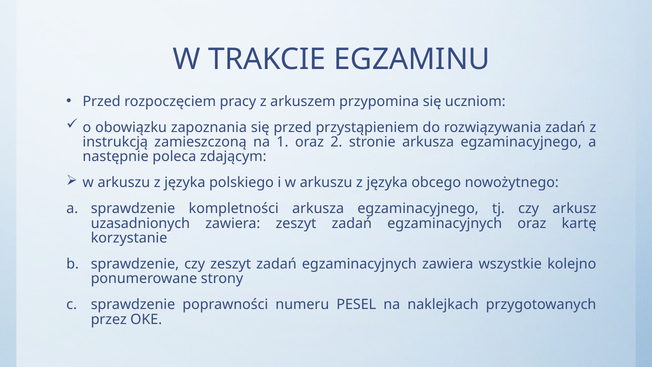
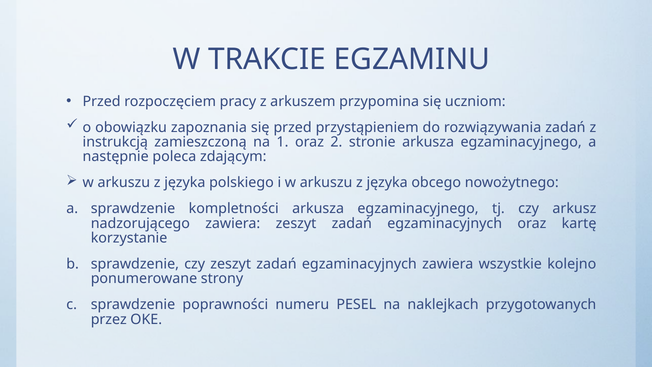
uzasadnionych: uzasadnionych -> nadzorującego
